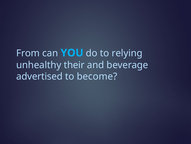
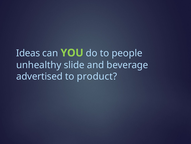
From: From -> Ideas
YOU colour: light blue -> light green
relying: relying -> people
their: their -> slide
become: become -> product
